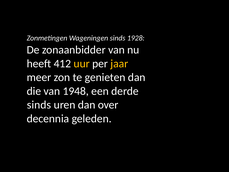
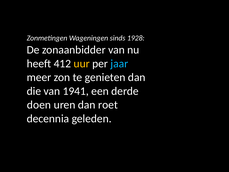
jaar colour: yellow -> light blue
1948: 1948 -> 1941
sinds at (39, 105): sinds -> doen
over: over -> roet
